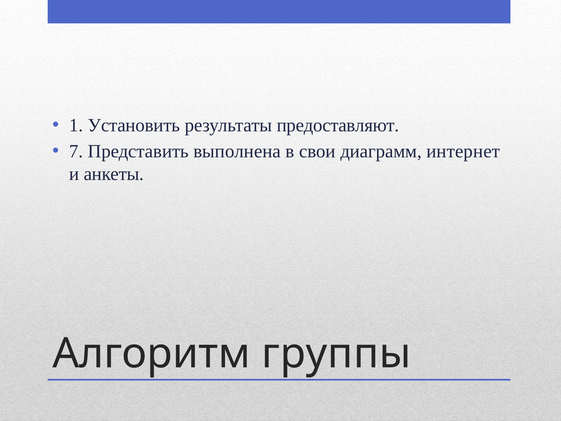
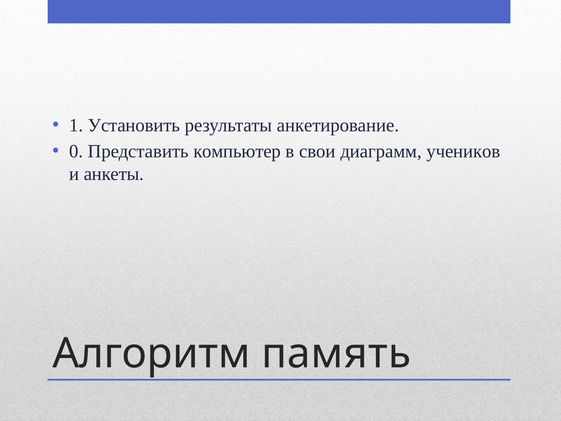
предоставляют: предоставляют -> анкетирование
7: 7 -> 0
выполнена: выполнена -> компьютер
интернет: интернет -> учеников
группы: группы -> память
